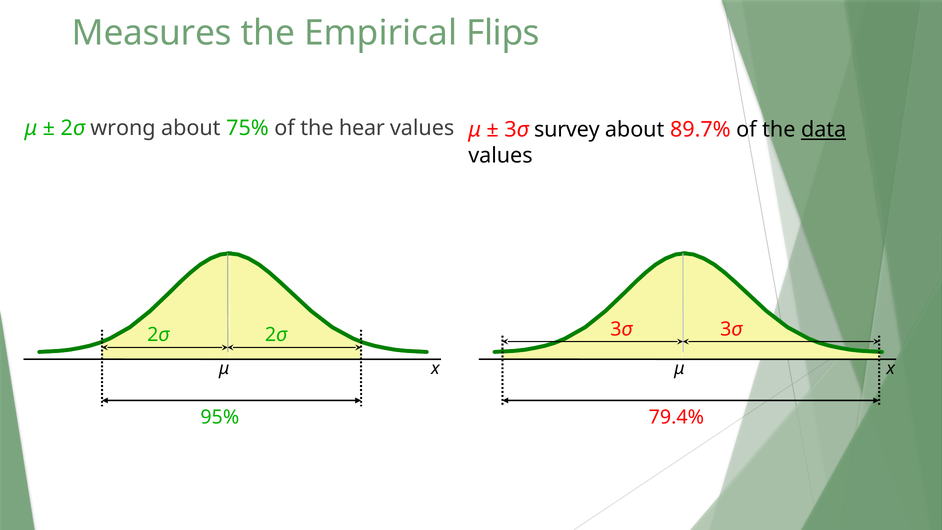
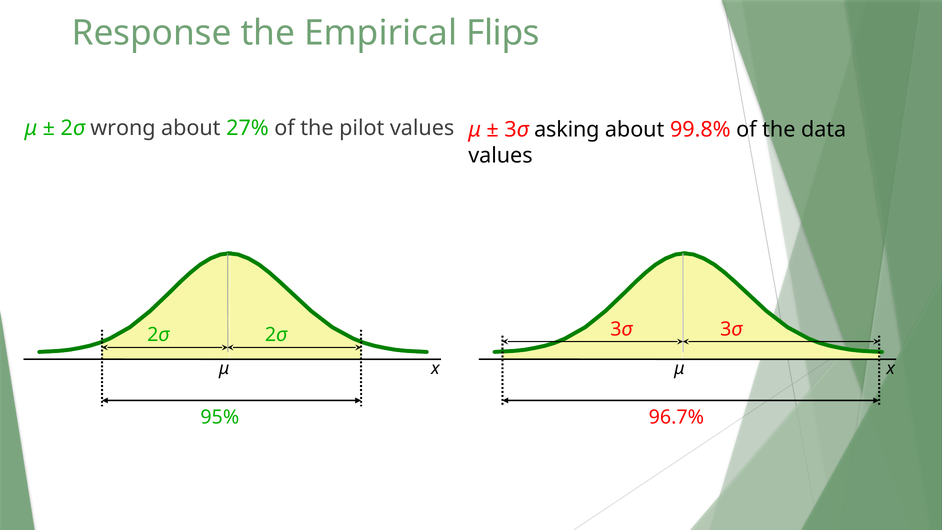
Measures: Measures -> Response
75%: 75% -> 27%
hear: hear -> pilot
survey: survey -> asking
89.7%: 89.7% -> 99.8%
data underline: present -> none
79.4%: 79.4% -> 96.7%
